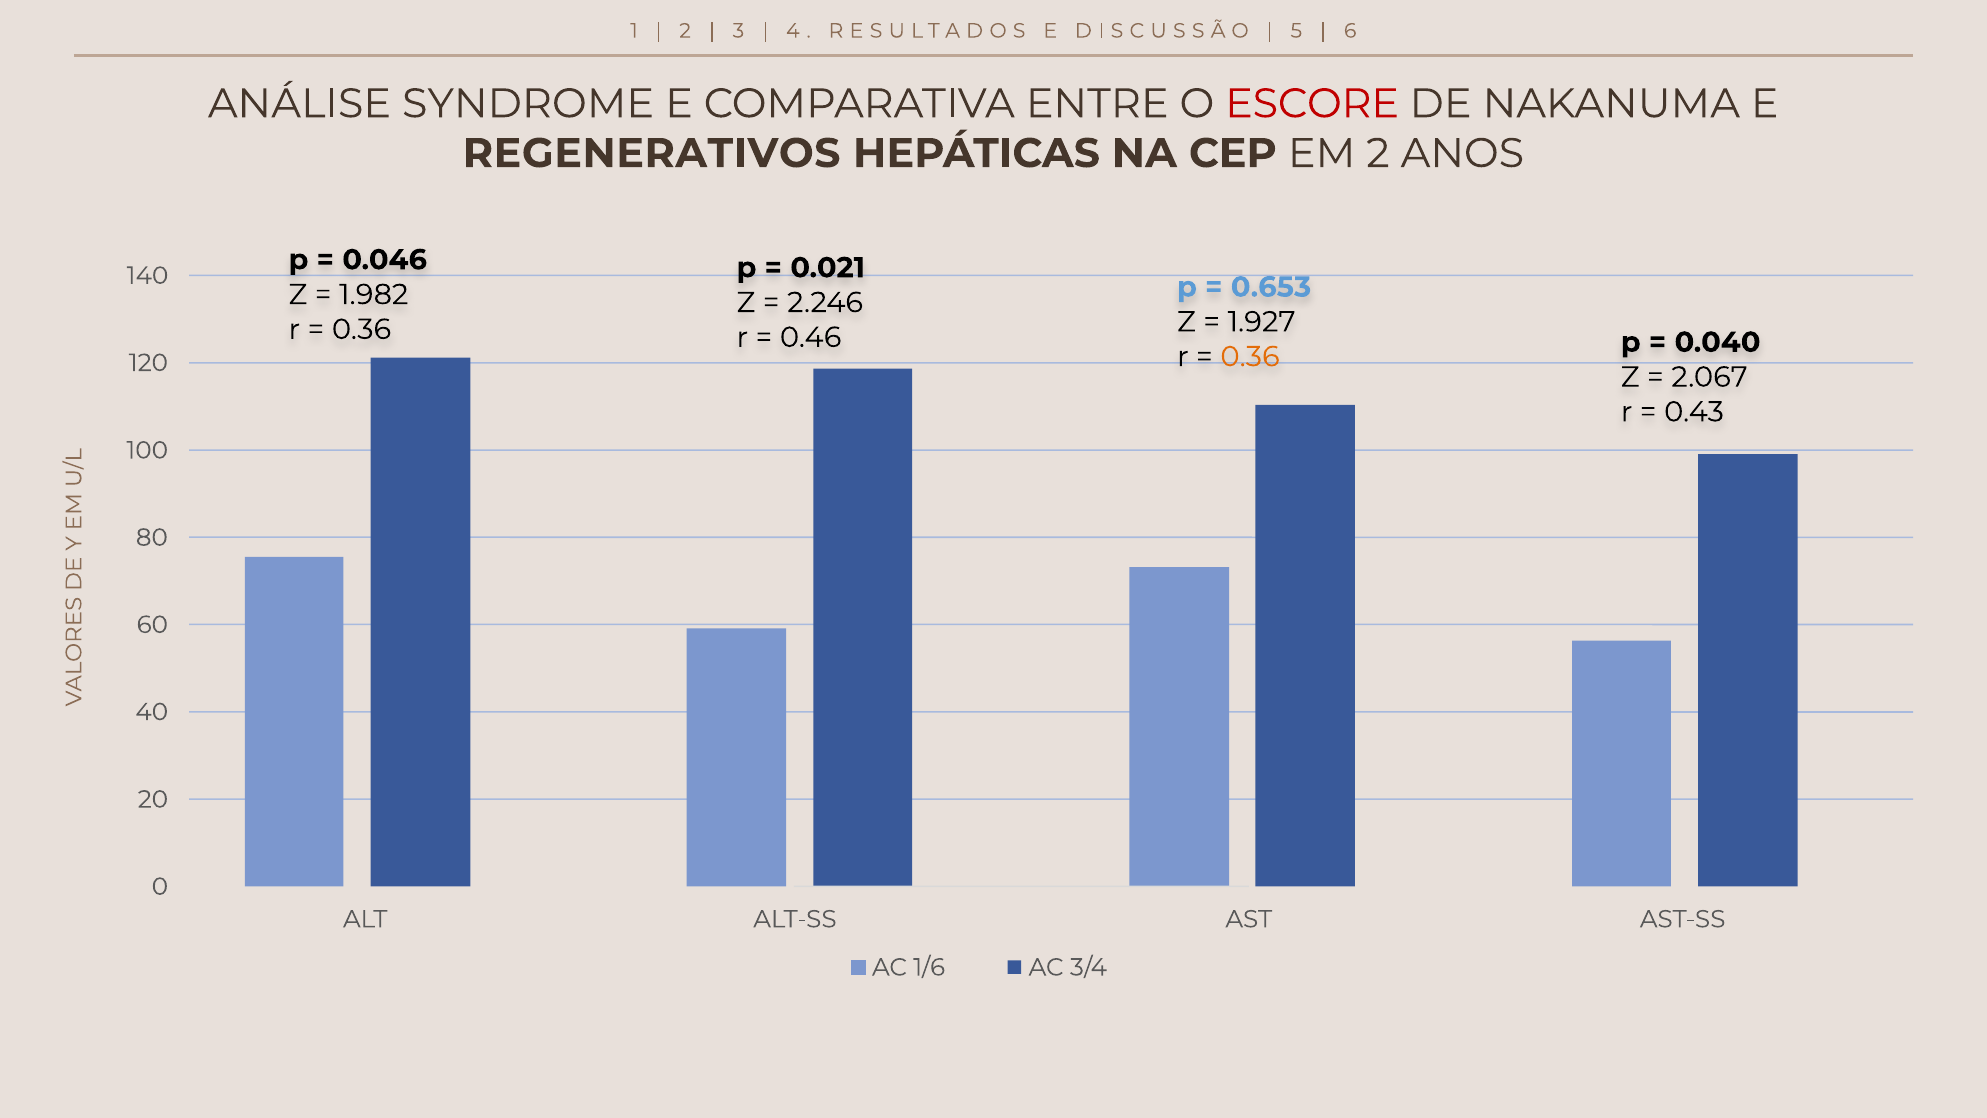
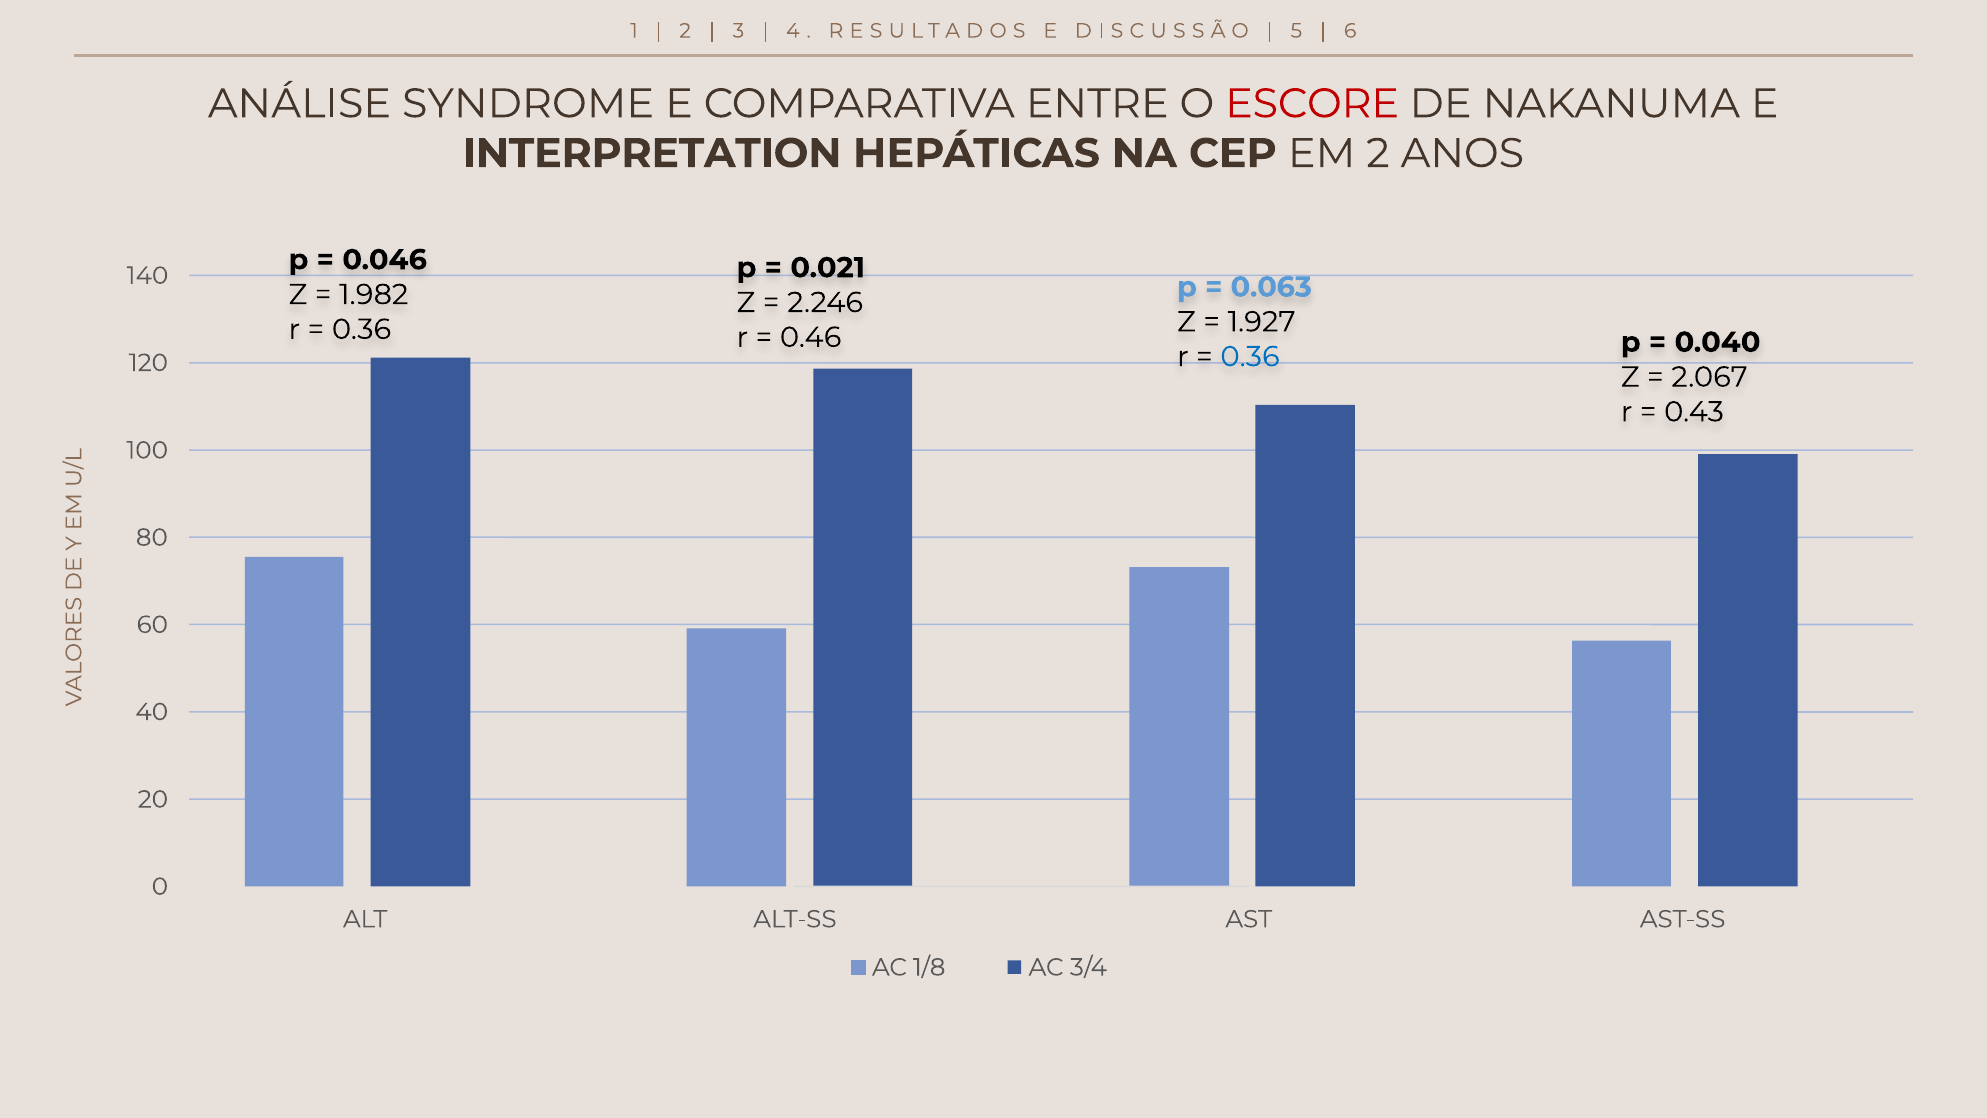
REGENERATIVOS: REGENERATIVOS -> INTERPRETATION
0.653: 0.653 -> 0.063
0.36 at (1250, 357) colour: orange -> blue
1/6: 1/6 -> 1/8
